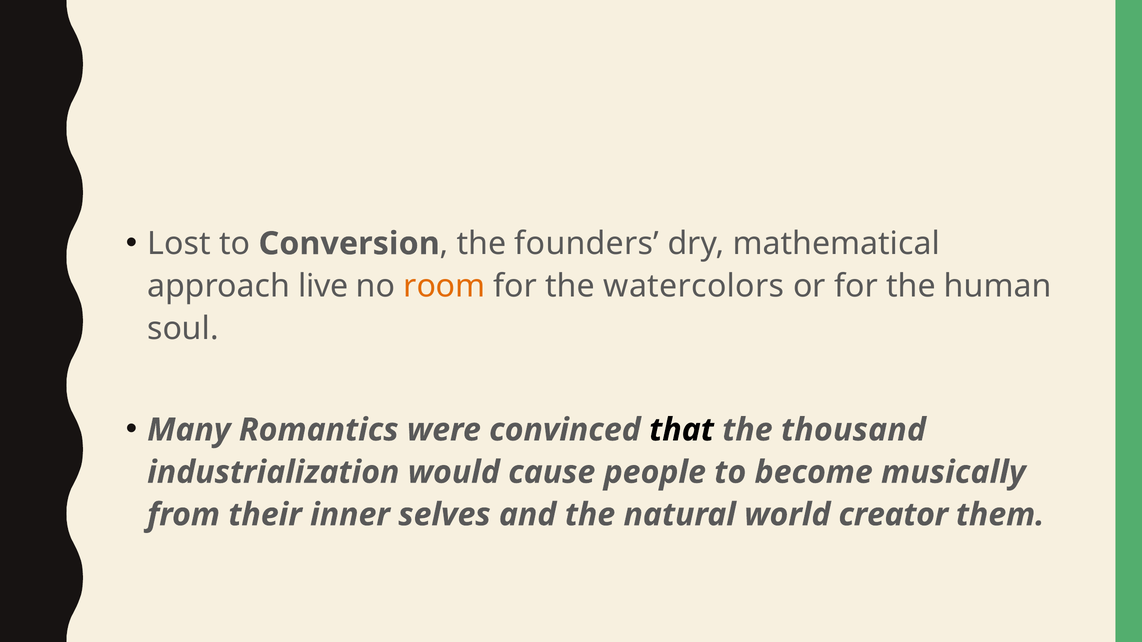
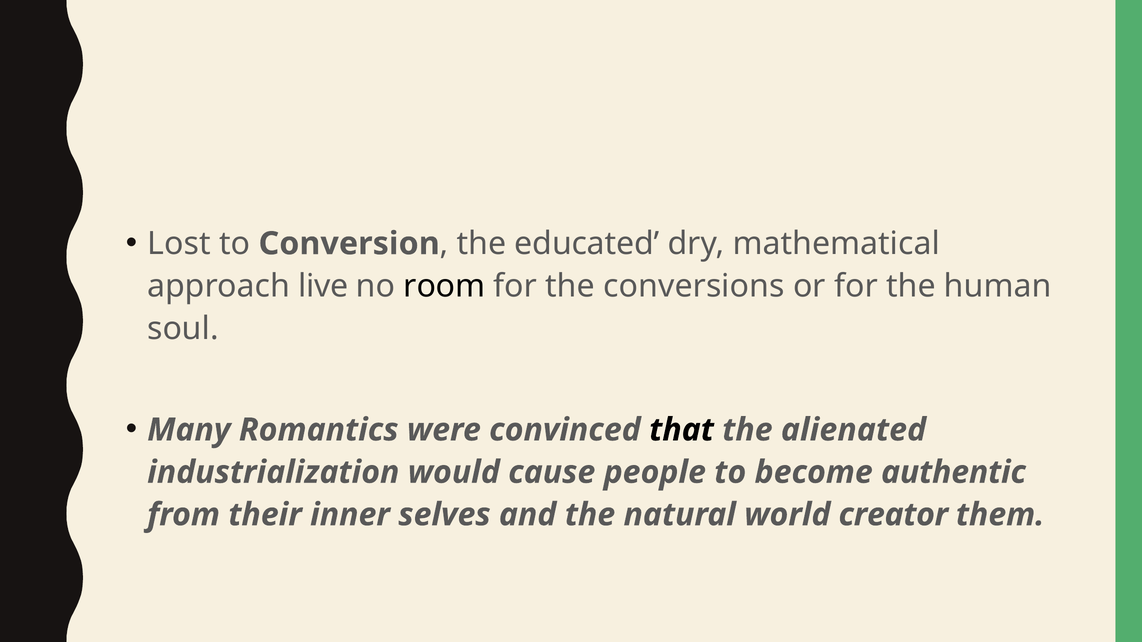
founders: founders -> educated
room colour: orange -> black
watercolors: watercolors -> conversions
thousand: thousand -> alienated
musically: musically -> authentic
